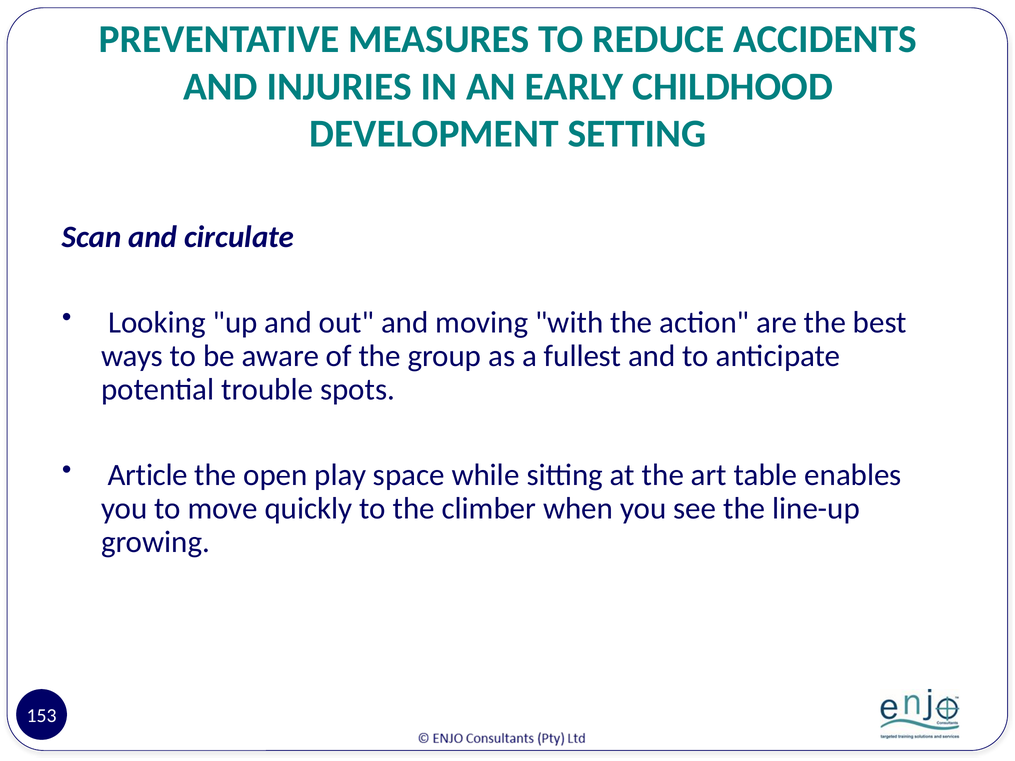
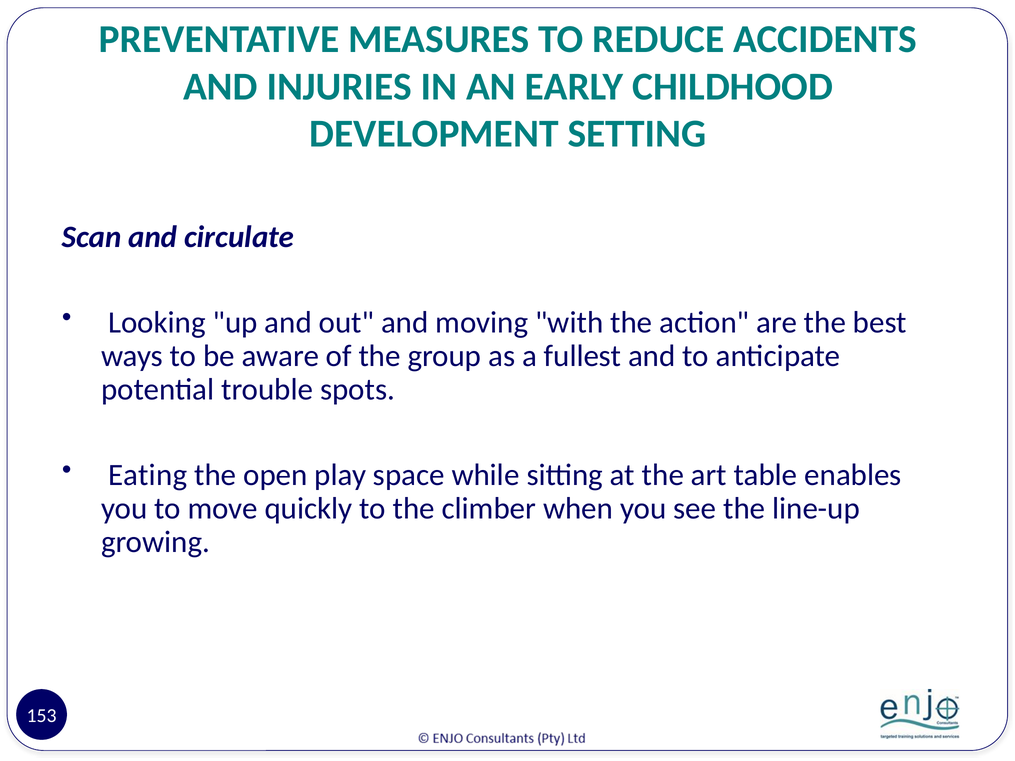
Article: Article -> Eating
